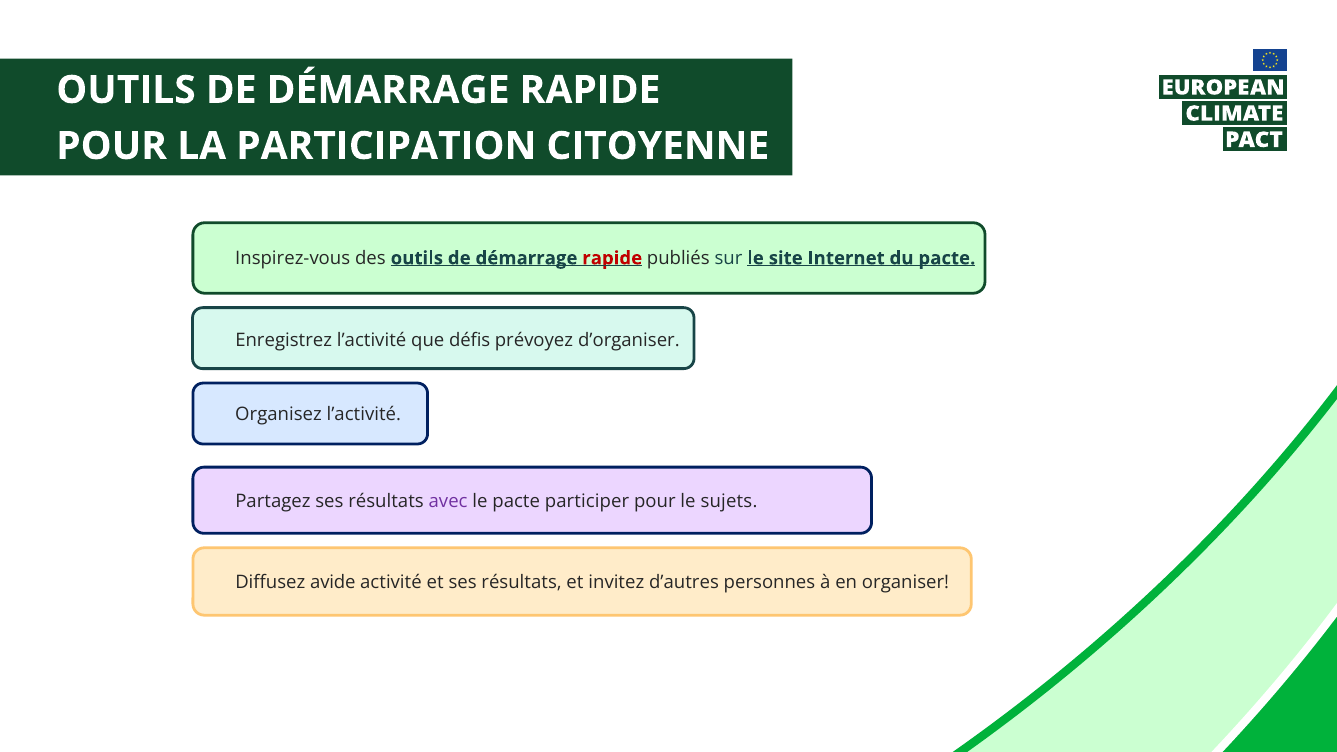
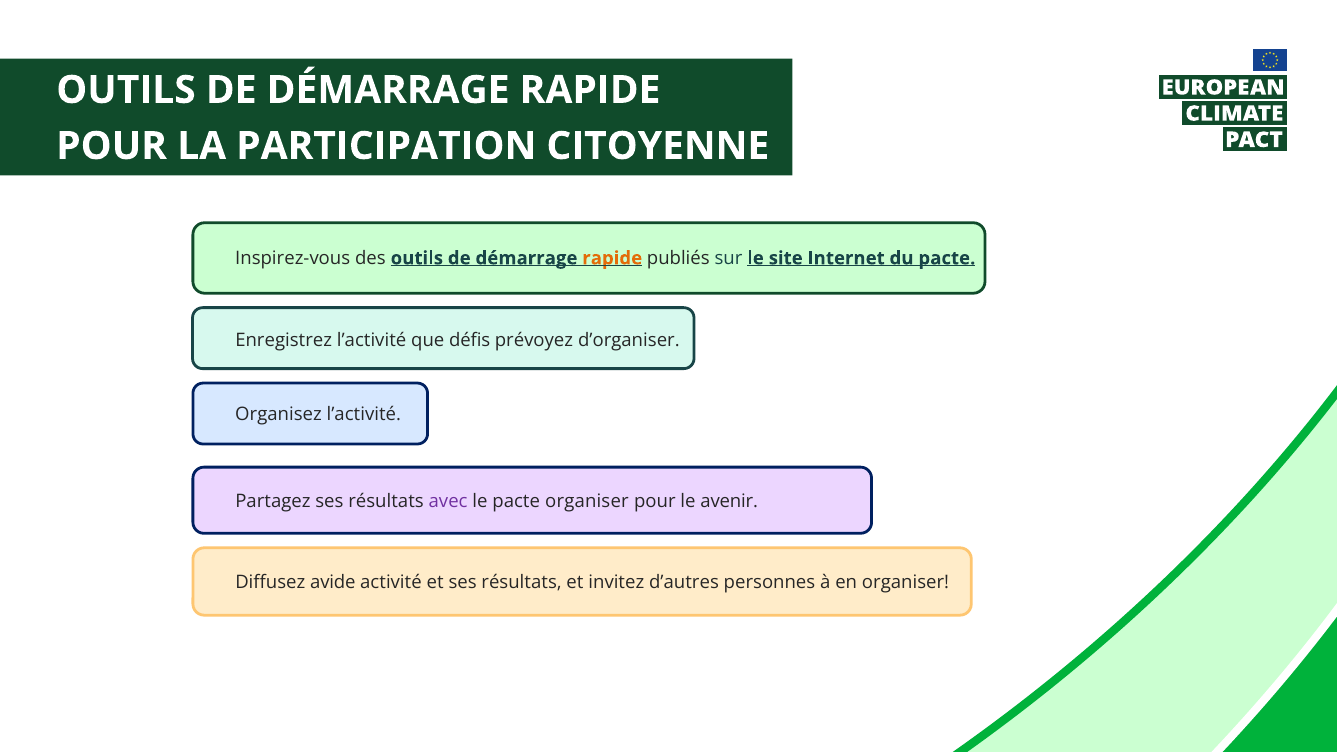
rapide at (612, 258) colour: red -> orange
pacte participer: participer -> organiser
sujets: sujets -> avenir
